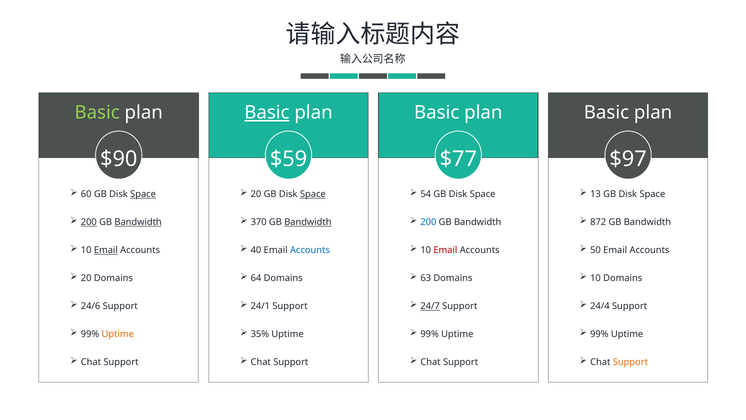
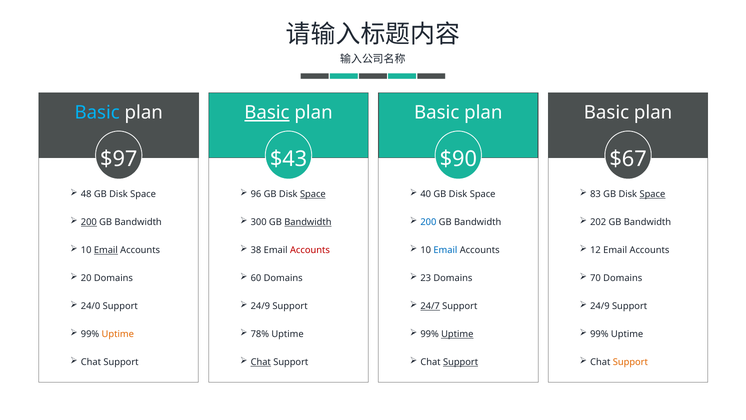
Basic at (97, 113) colour: light green -> light blue
$90: $90 -> $97
$59: $59 -> $43
$77: $77 -> $90
$97: $97 -> $67
60: 60 -> 48
Space at (143, 194) underline: present -> none
20 at (256, 194): 20 -> 96
54: 54 -> 40
13: 13 -> 83
Space at (652, 194) underline: none -> present
Bandwidth at (138, 222) underline: present -> none
370: 370 -> 300
872: 872 -> 202
40: 40 -> 38
Accounts at (310, 250) colour: blue -> red
Email at (445, 250) colour: red -> blue
50: 50 -> 12
64: 64 -> 60
63: 63 -> 23
10 at (596, 278): 10 -> 70
24/6: 24/6 -> 24/0
24/1 at (260, 306): 24/1 -> 24/9
24/4 at (600, 306): 24/4 -> 24/9
35%: 35% -> 78%
Uptime at (457, 334) underline: none -> present
Chat at (261, 362) underline: none -> present
Support at (461, 362) underline: none -> present
